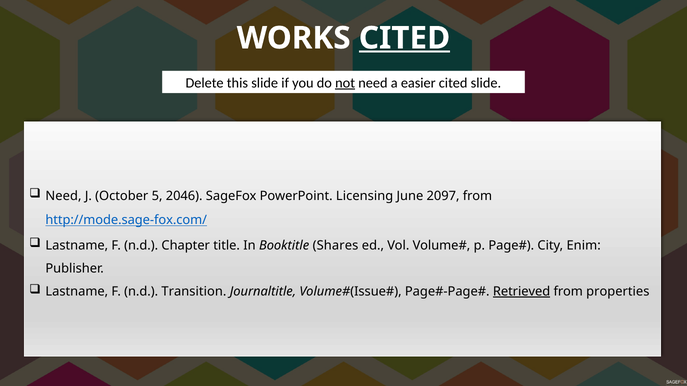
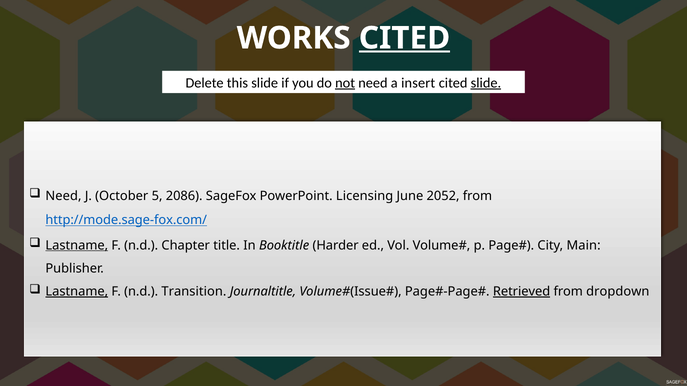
easier: easier -> insert
slide at (486, 83) underline: none -> present
2046: 2046 -> 2086
2097: 2097 -> 2052
Lastname at (77, 246) underline: none -> present
Shares: Shares -> Harder
Enim: Enim -> Main
Lastname at (77, 292) underline: none -> present
properties: properties -> dropdown
